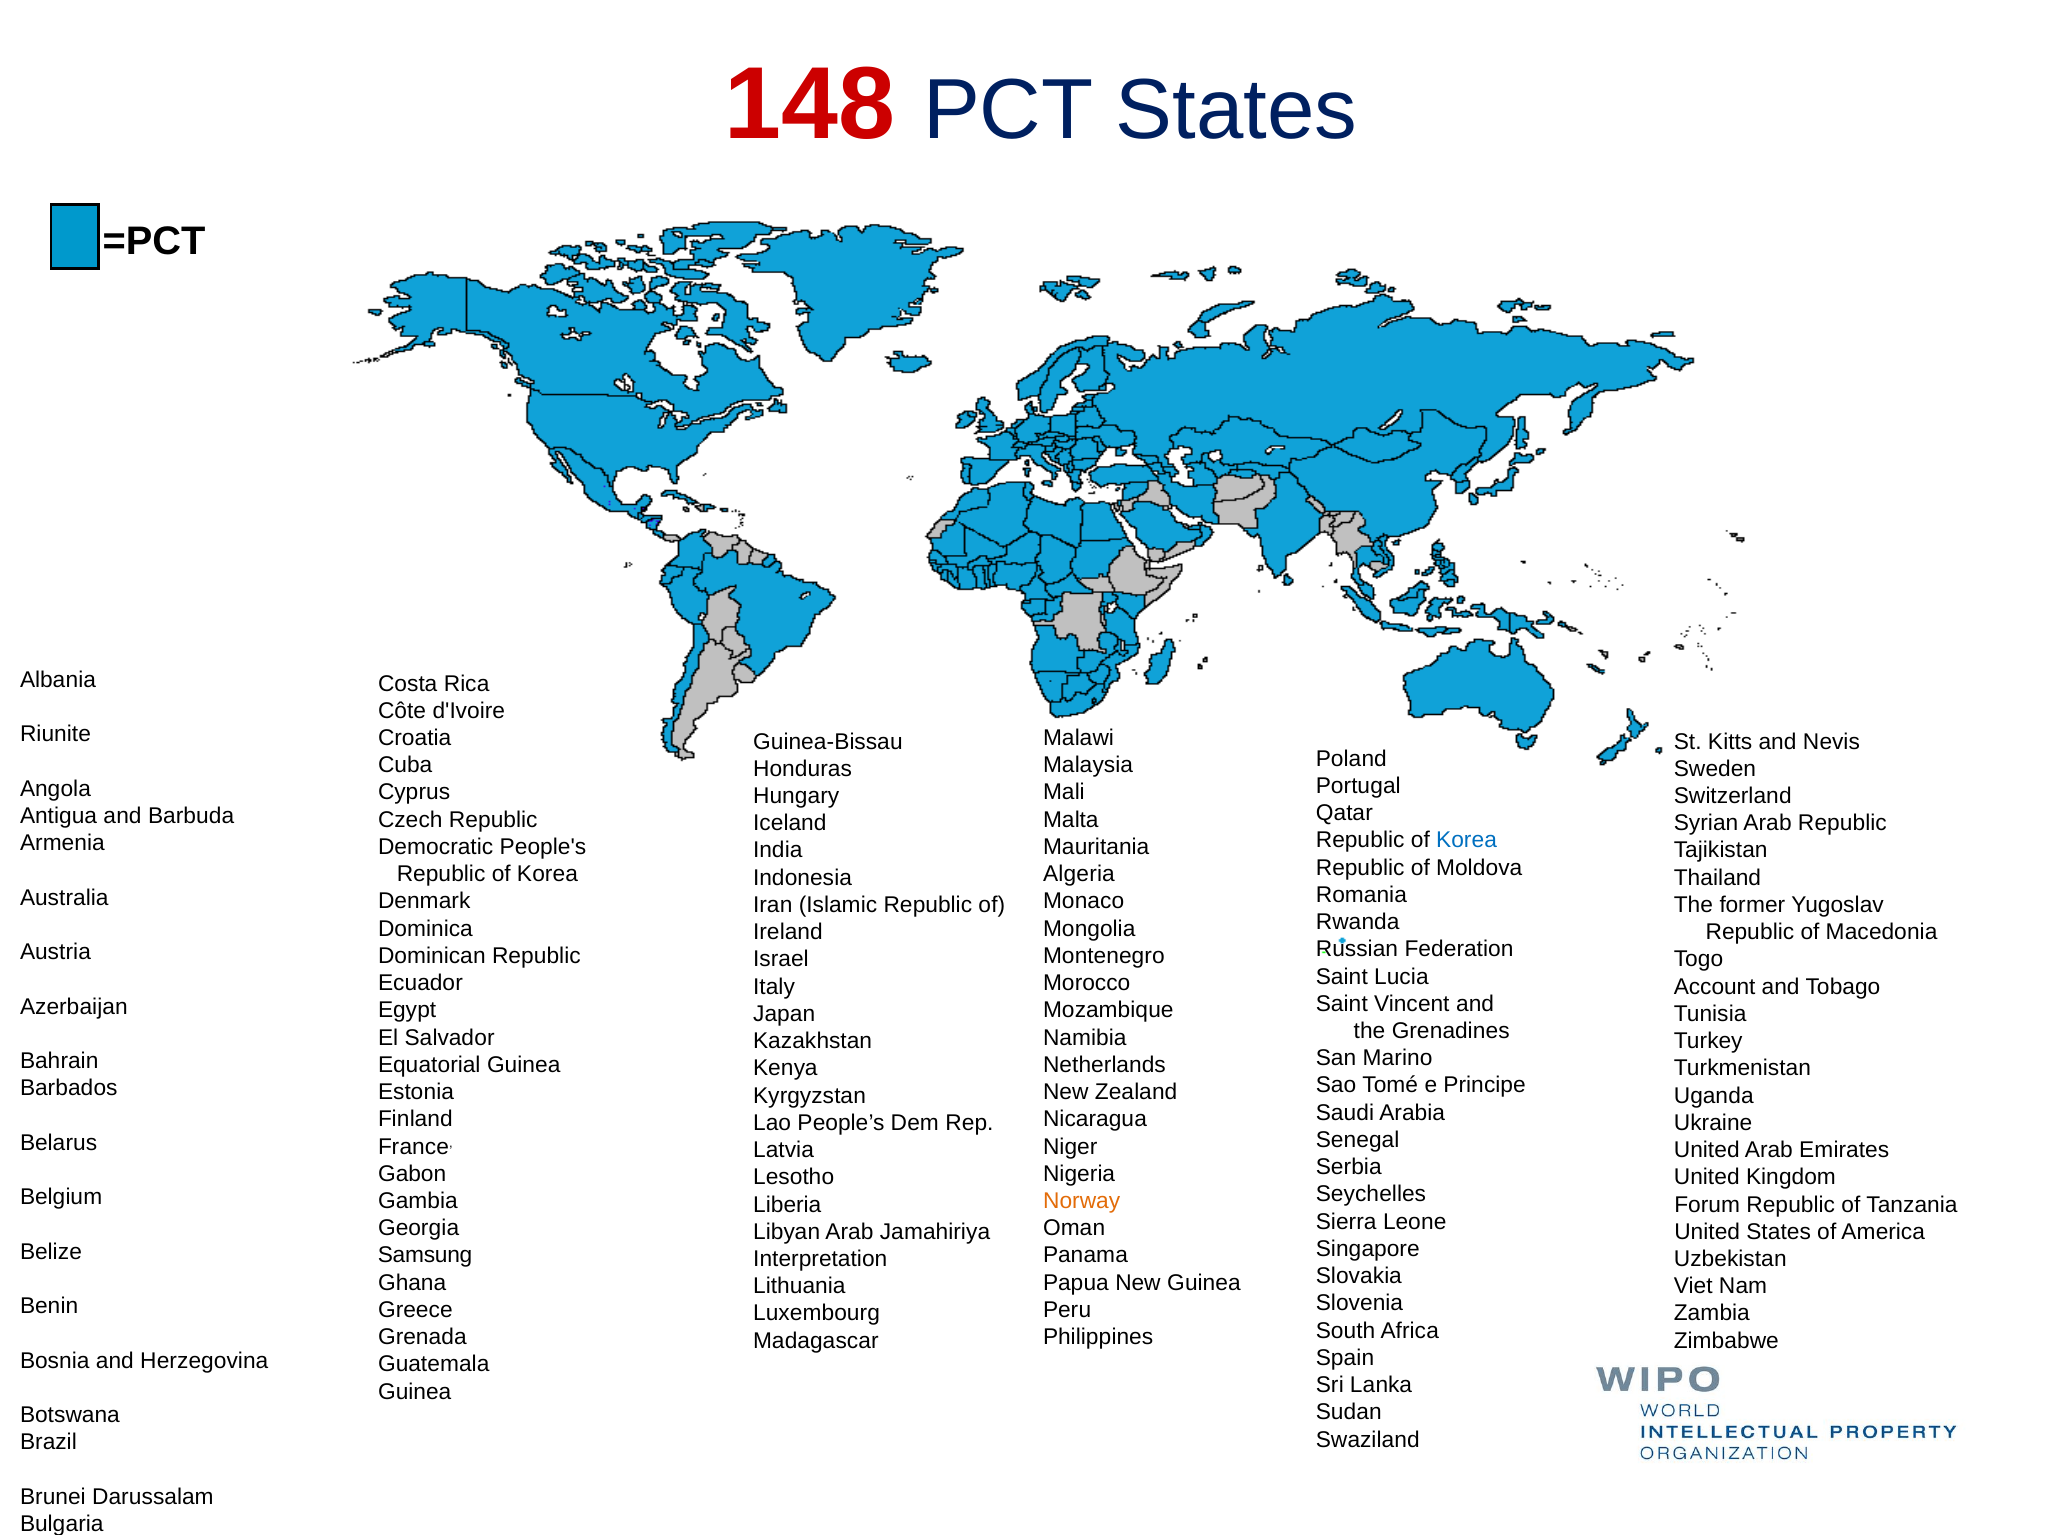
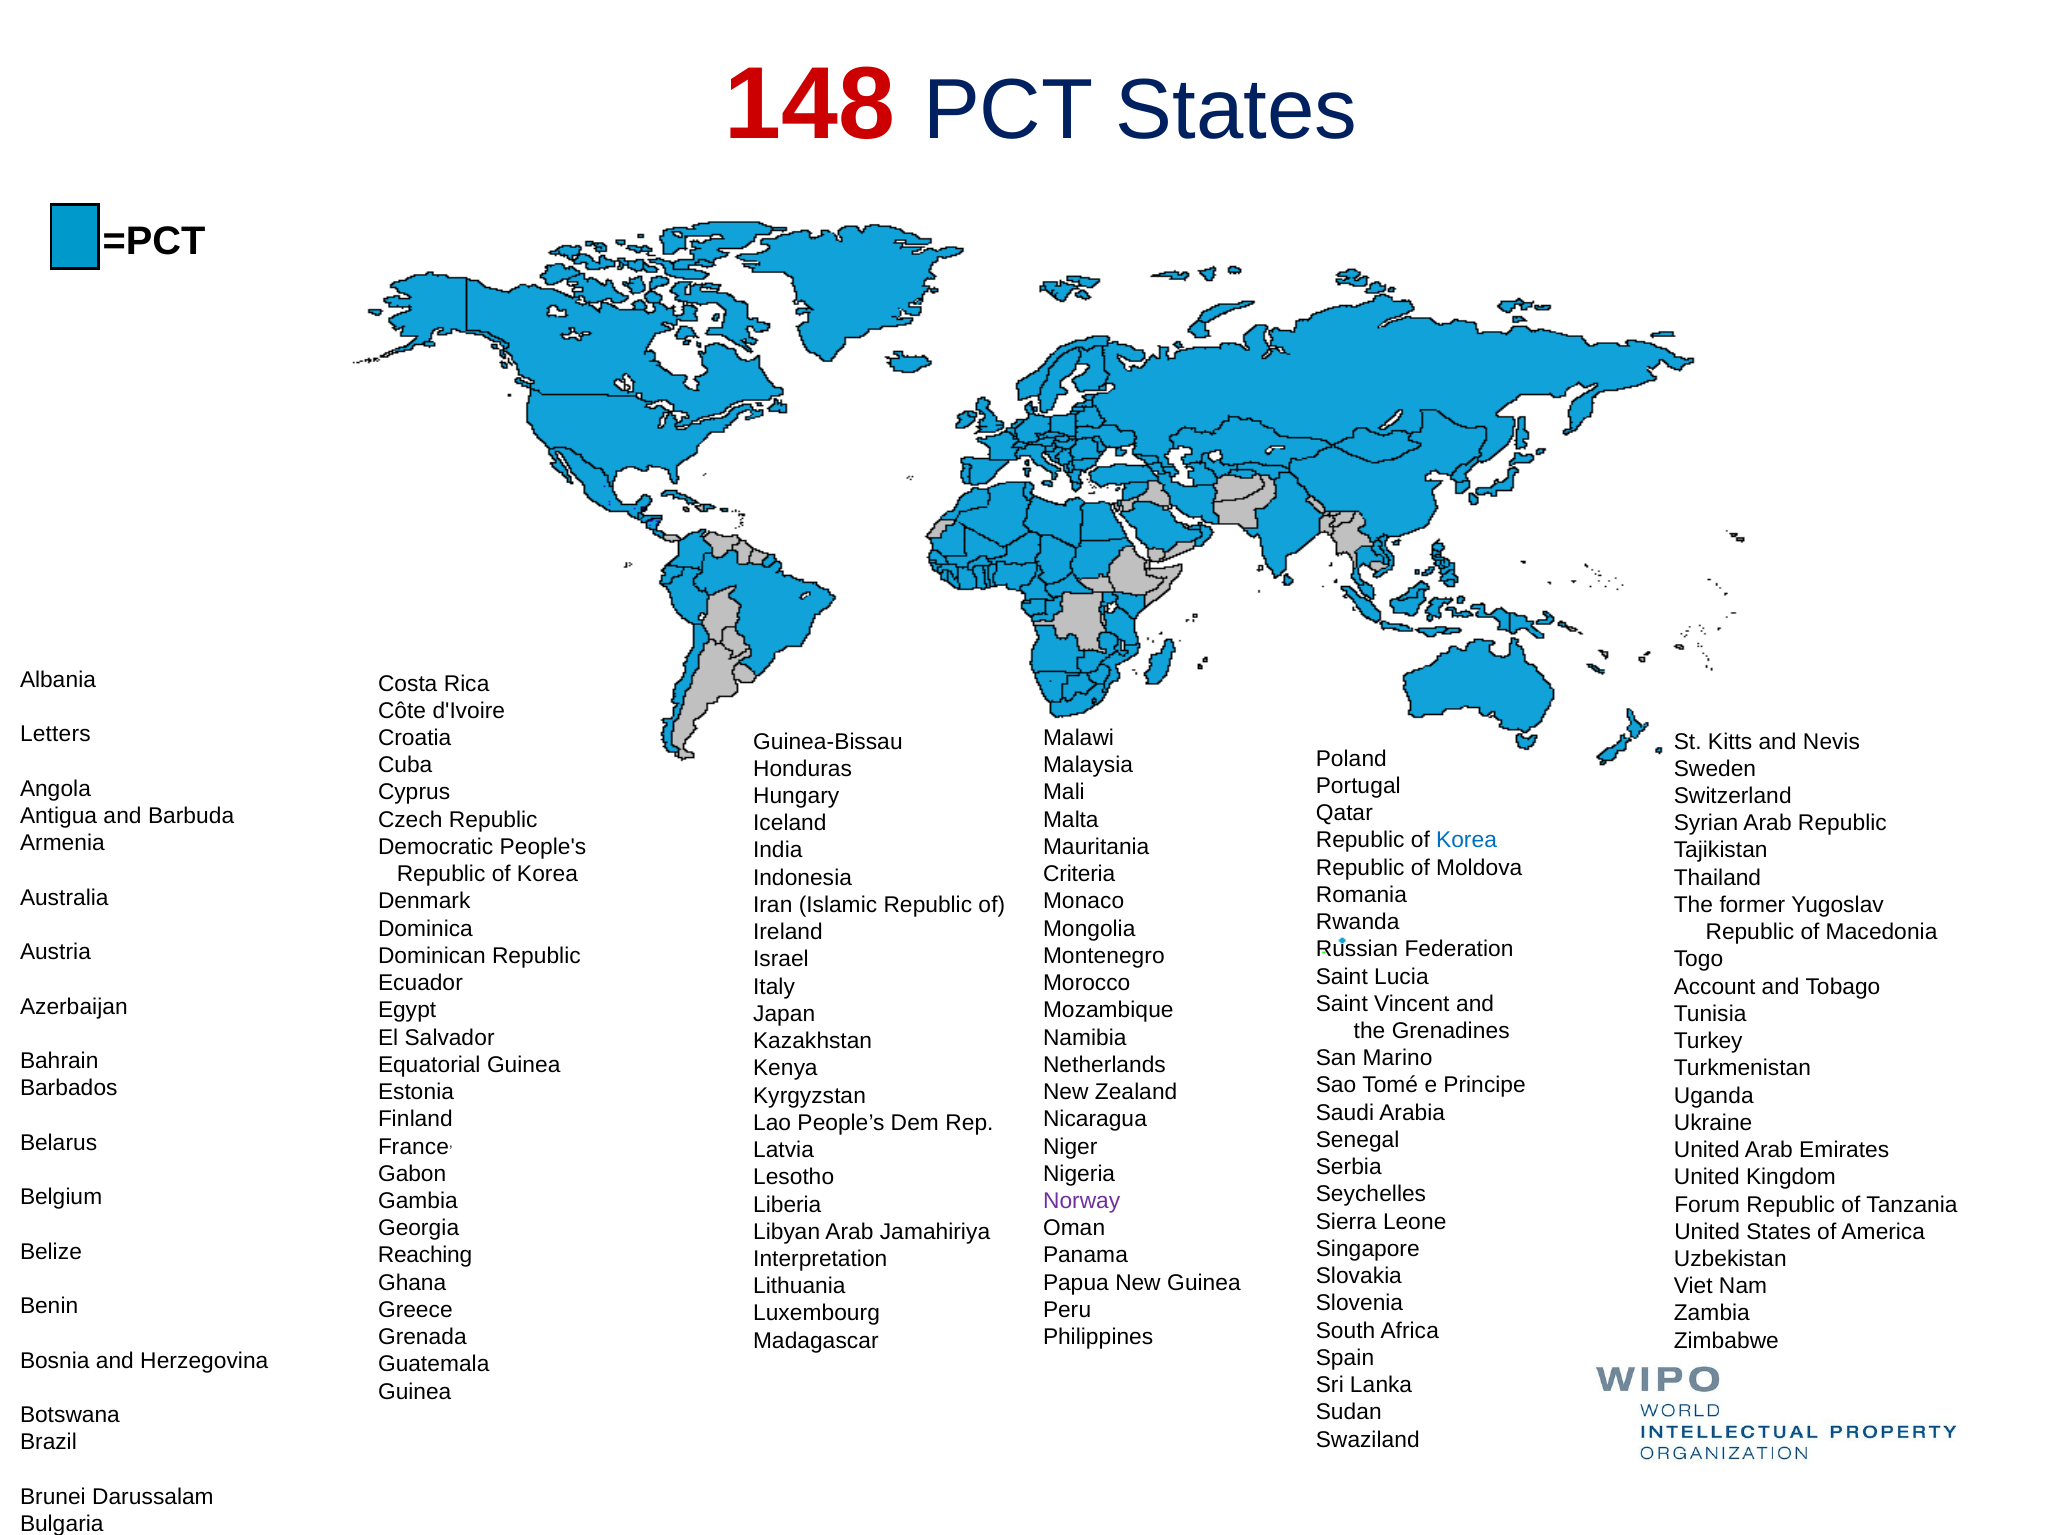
Riunite: Riunite -> Letters
Algeria: Algeria -> Criteria
Norway colour: orange -> purple
Samsung: Samsung -> Reaching
